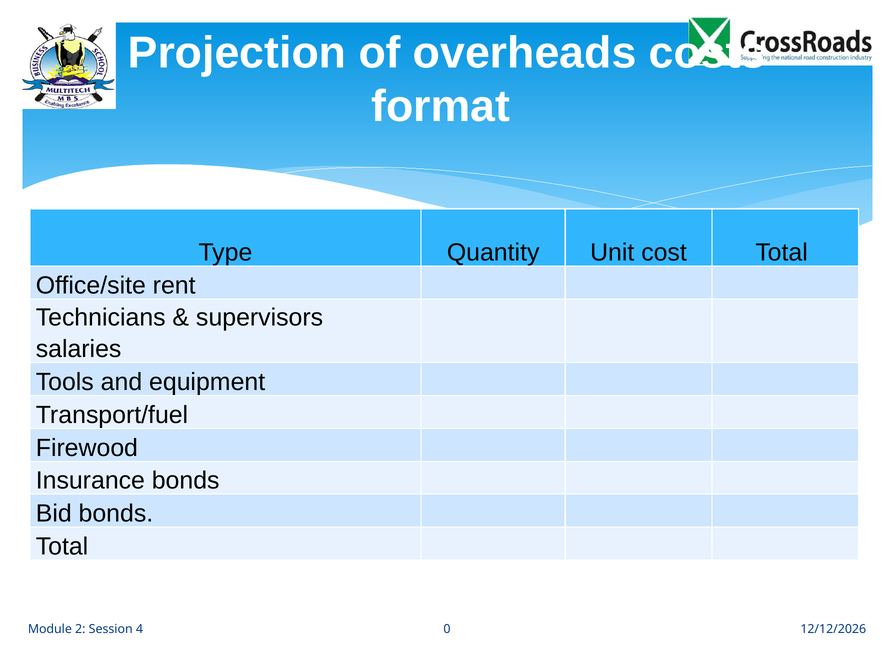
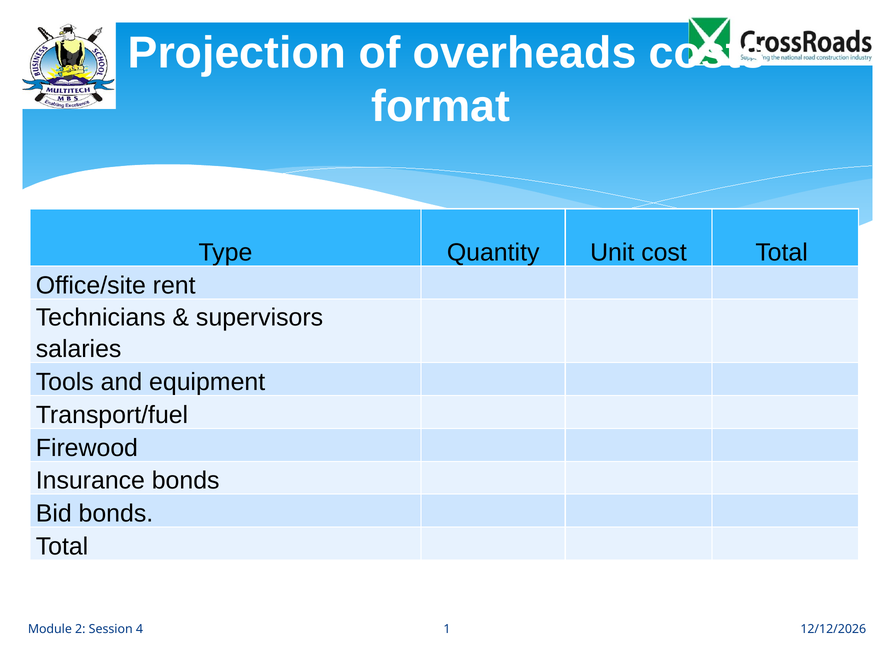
0: 0 -> 1
